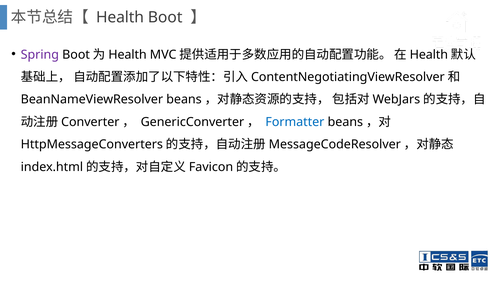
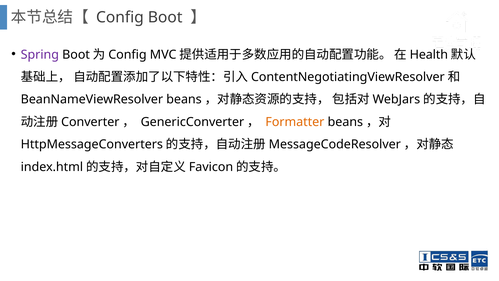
Health at (120, 17): Health -> Config
Health at (128, 55): Health -> Config
Formatter colour: blue -> orange
